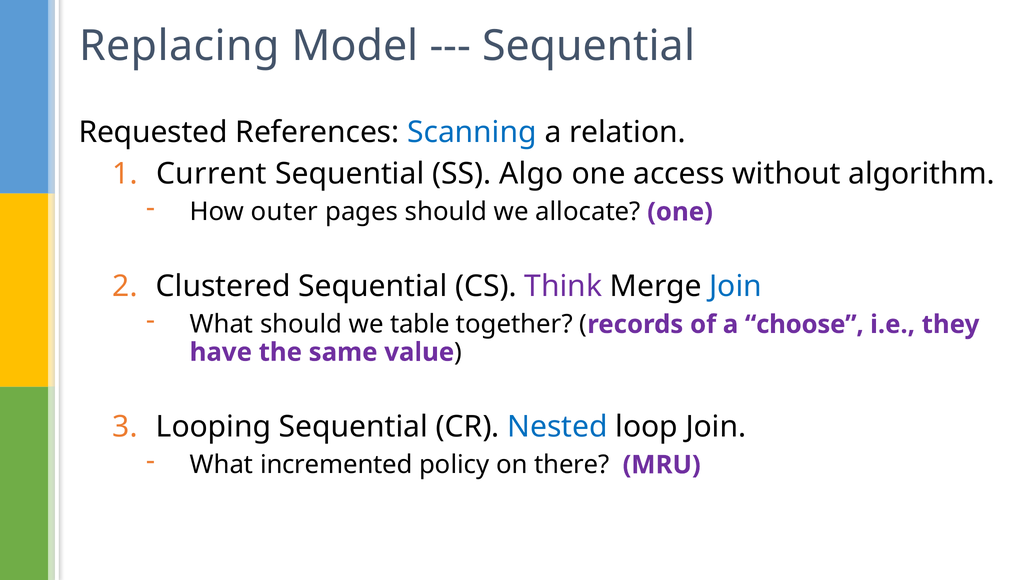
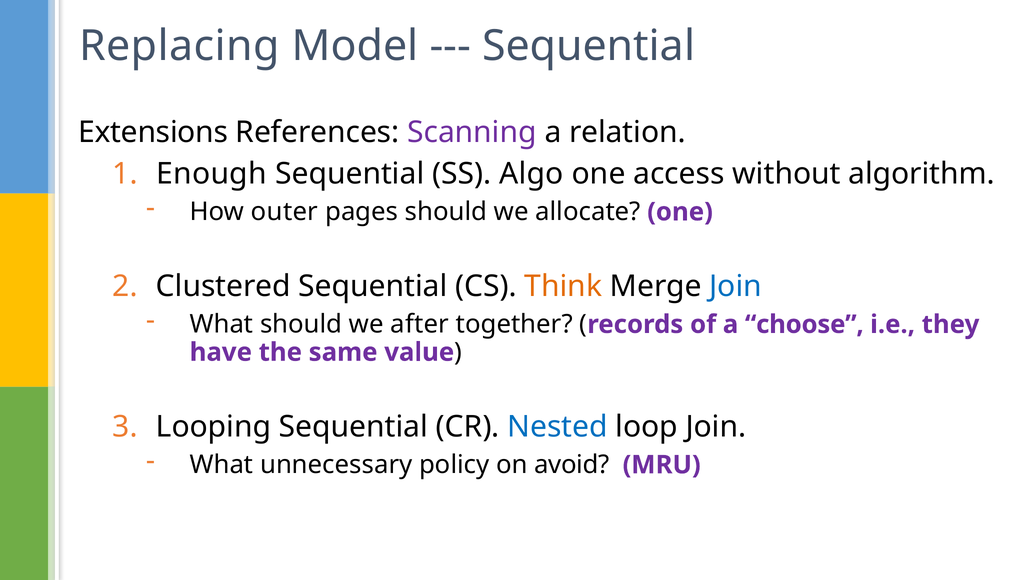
Requested: Requested -> Extensions
Scanning colour: blue -> purple
Current: Current -> Enough
Think colour: purple -> orange
table: table -> after
incremented: incremented -> unnecessary
there: there -> avoid
